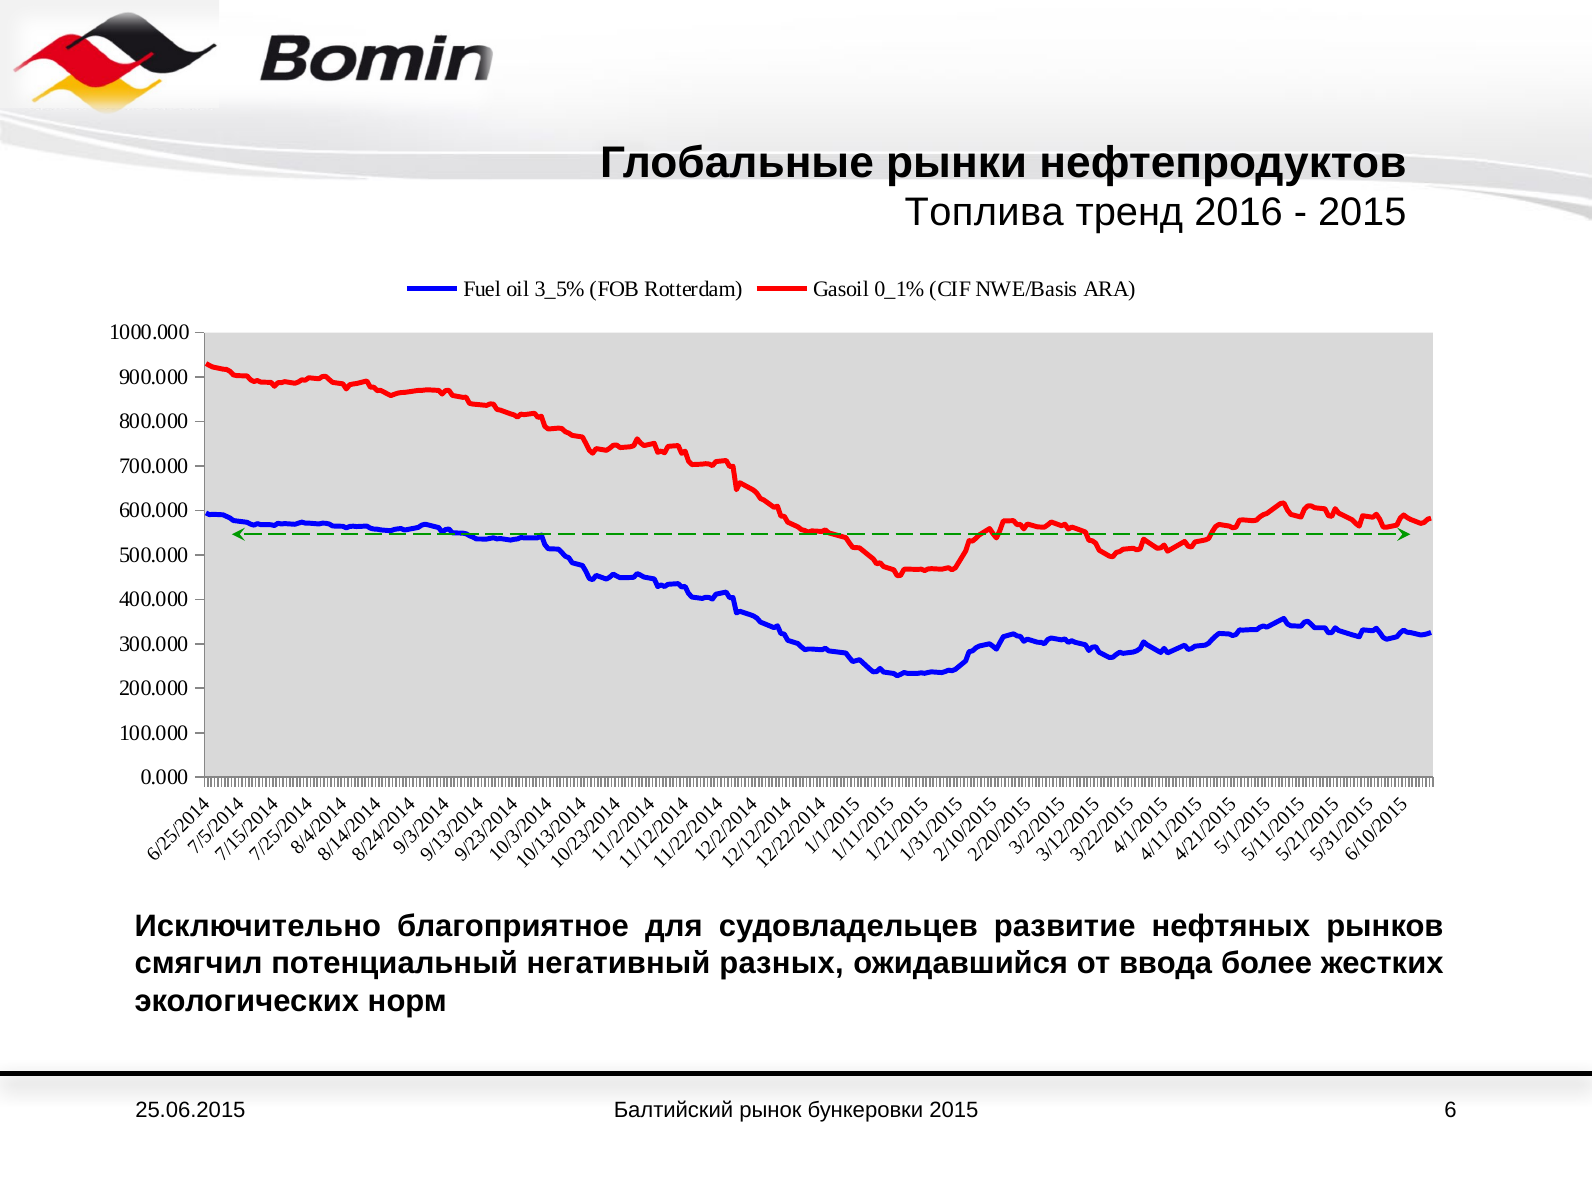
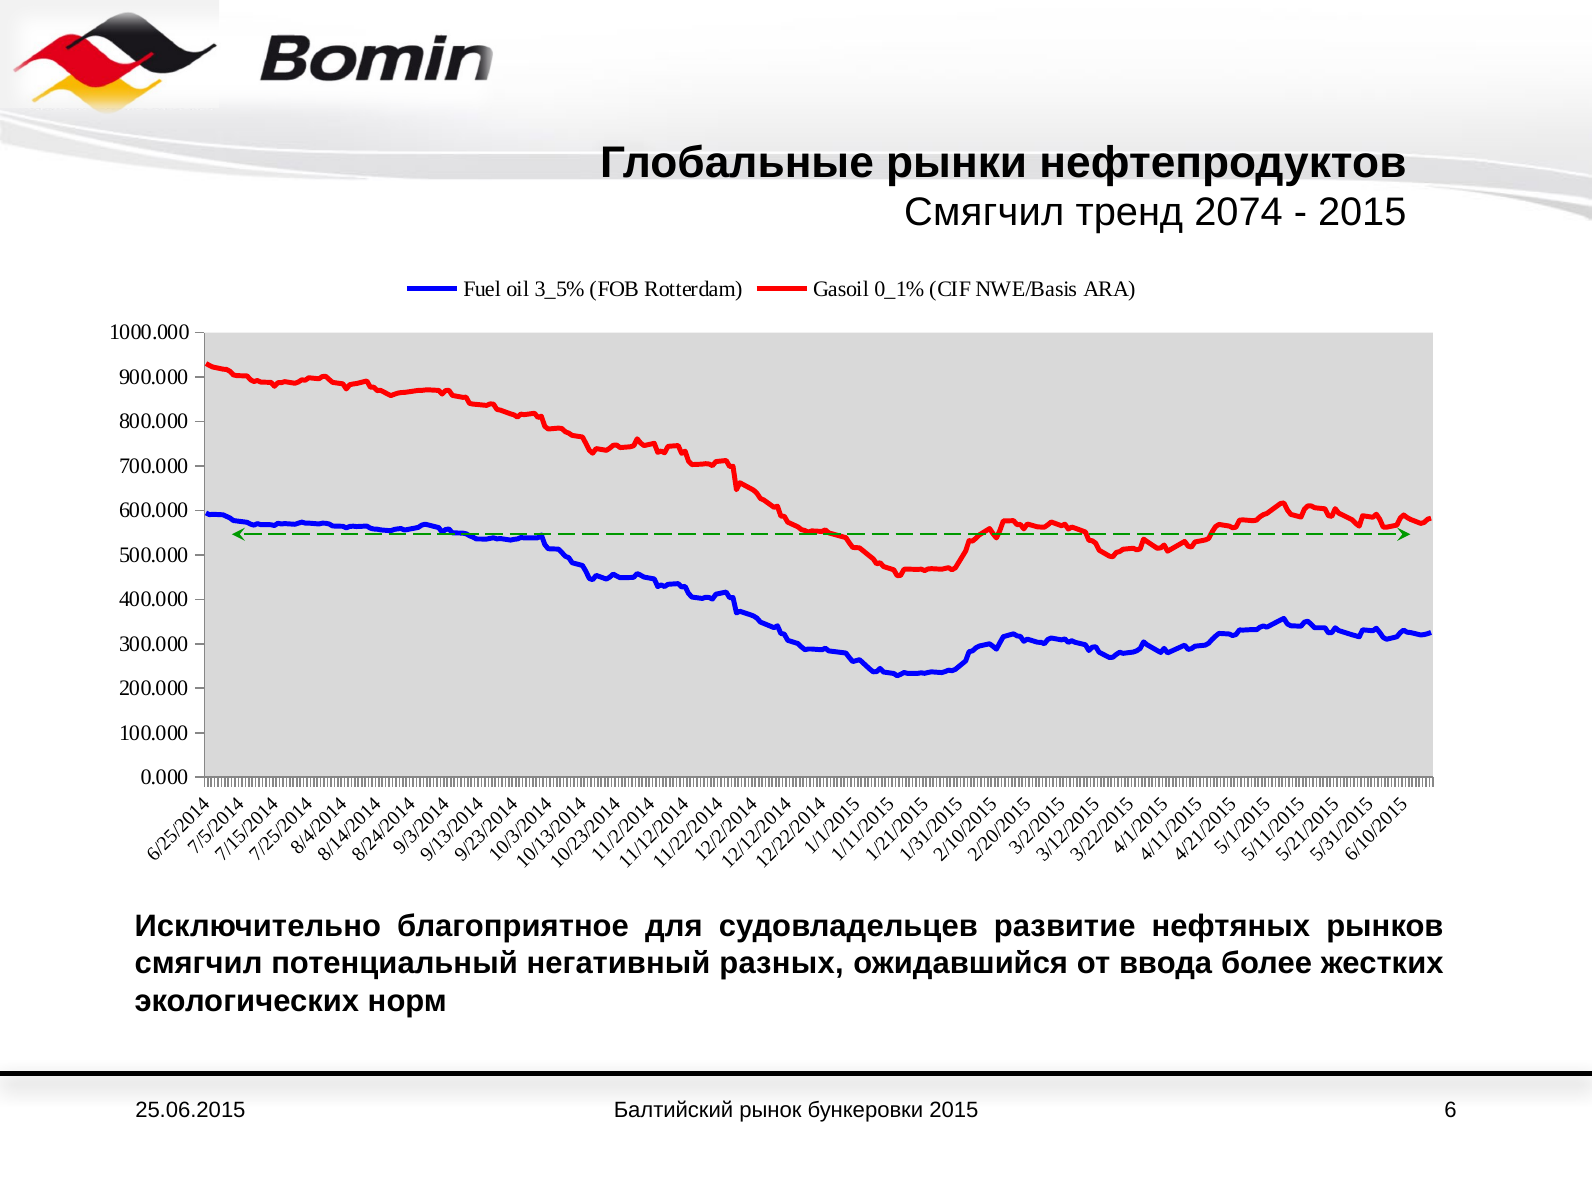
Топлива at (984, 213): Топлива -> Смягчил
2016: 2016 -> 2074
